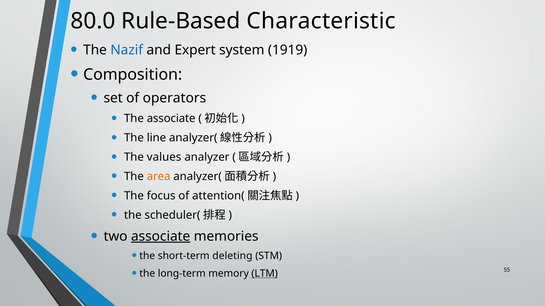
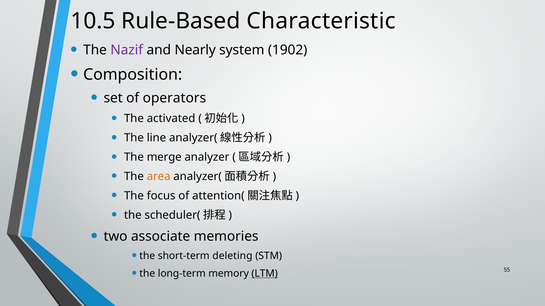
80.0: 80.0 -> 10.5
Nazif colour: blue -> purple
Expert: Expert -> Nearly
1919: 1919 -> 1902
The associate: associate -> activated
values: values -> merge
associate at (161, 237) underline: present -> none
